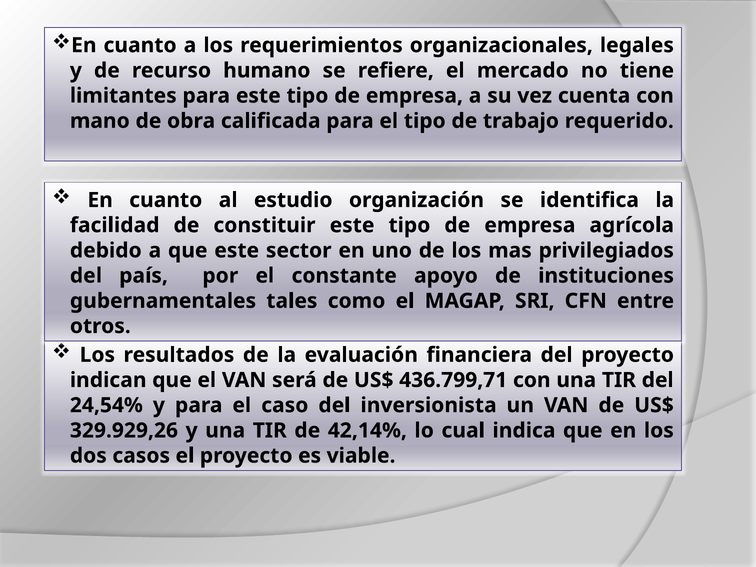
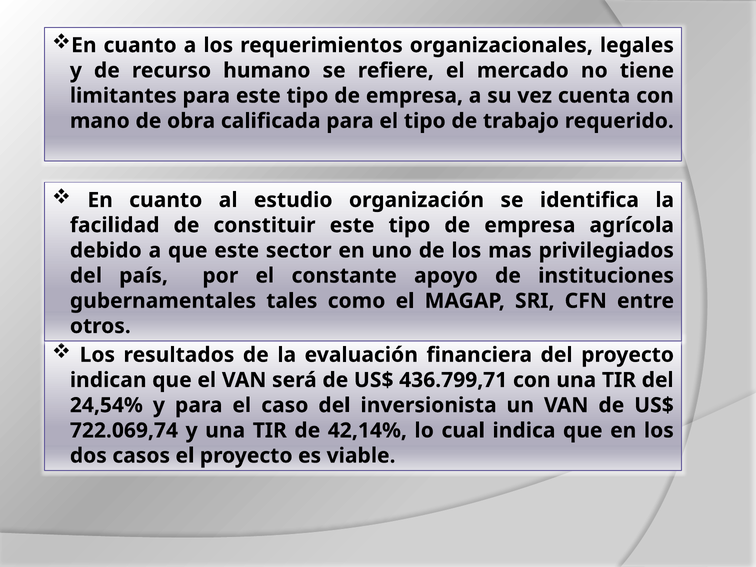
329.929,26: 329.929,26 -> 722.069,74
